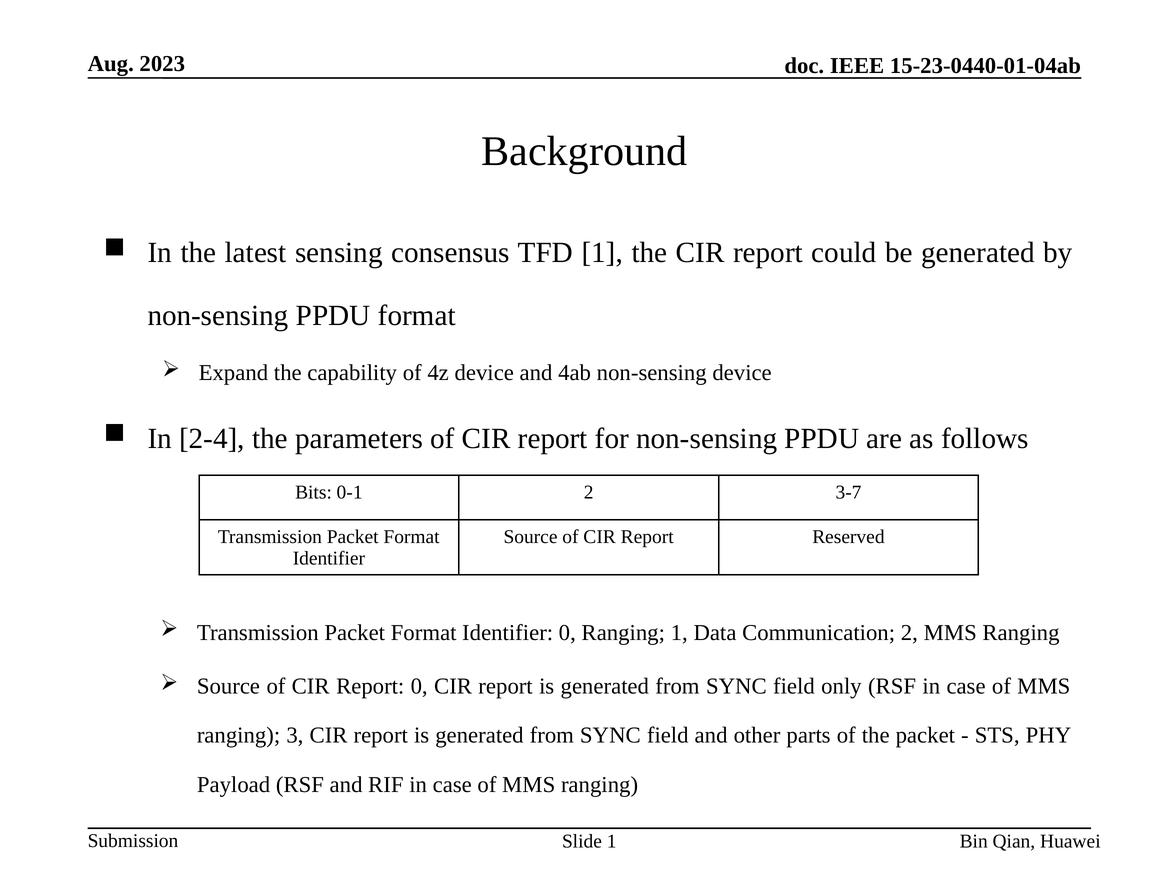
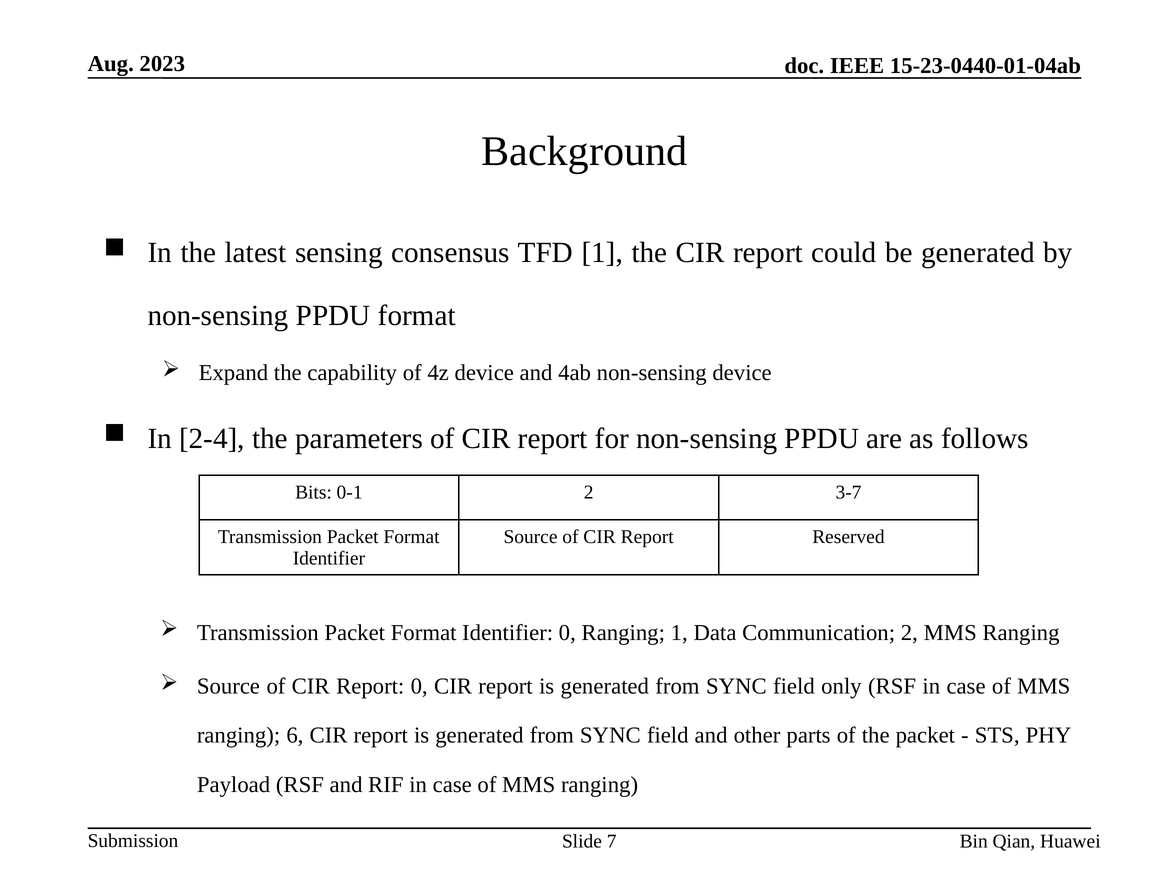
3: 3 -> 6
Slide 1: 1 -> 7
